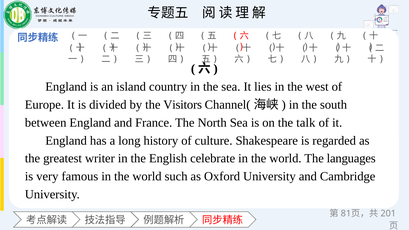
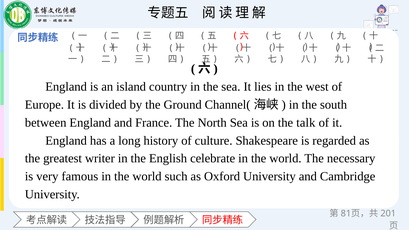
Visitors: Visitors -> Ground
languages: languages -> necessary
